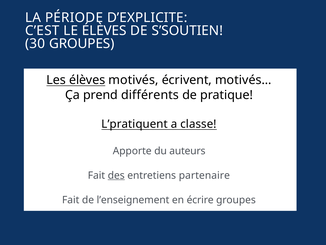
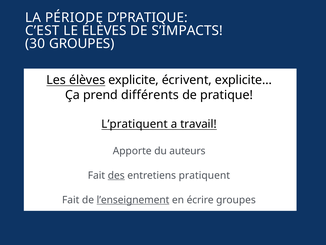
D’EXPLICITE: D’EXPLICITE -> D’PRATIQUE
S’SOUTIEN: S’SOUTIEN -> S’IMPACTS
motivés: motivés -> explicite
motivés…: motivés… -> explicite…
classe: classe -> travail
partenaire: partenaire -> pratiquent
l’enseignement underline: none -> present
